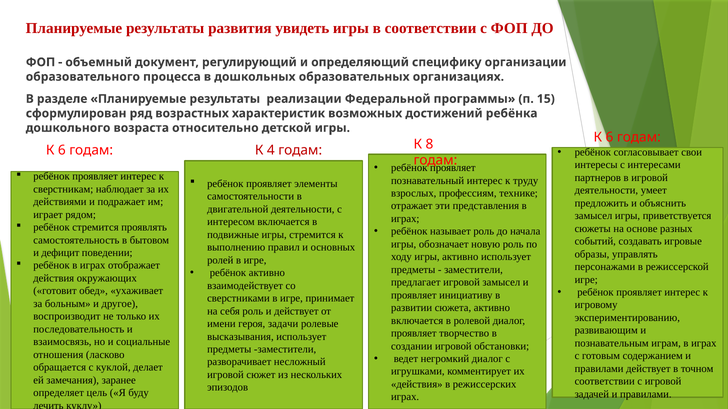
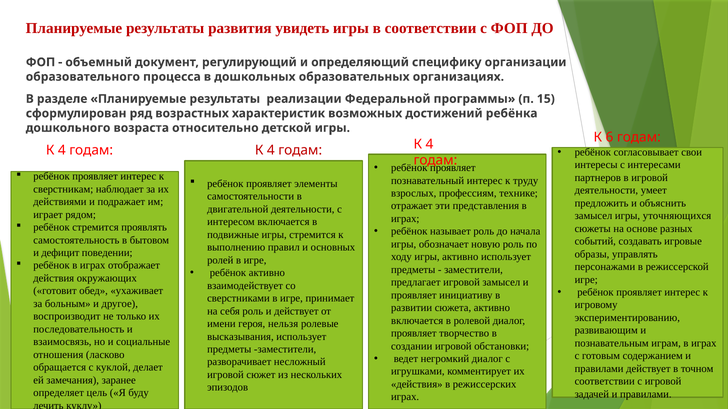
8 at (429, 144): 8 -> 4
6 at (62, 151): 6 -> 4
приветствуется: приветствуется -> уточняющихся
задачи: задачи -> нельзя
